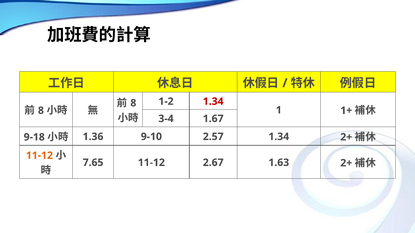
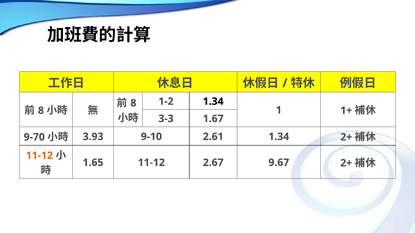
1.34 at (213, 102) colour: red -> black
3-4: 3-4 -> 3-3
9-18: 9-18 -> 9-70
1.36: 1.36 -> 3.93
2.57: 2.57 -> 2.61
7.65: 7.65 -> 1.65
1.63: 1.63 -> 9.67
